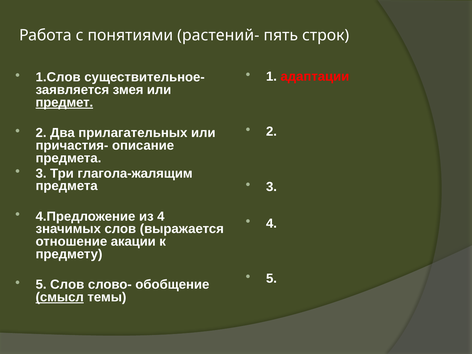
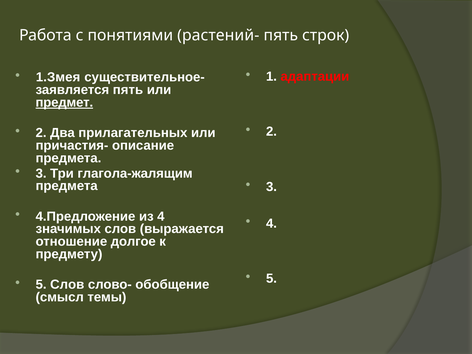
1.Слов: 1.Слов -> 1.Змея
заявляется змея: змея -> пять
акации: акации -> долгое
смысл underline: present -> none
